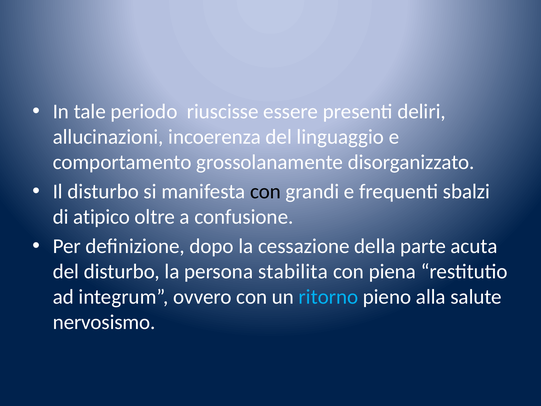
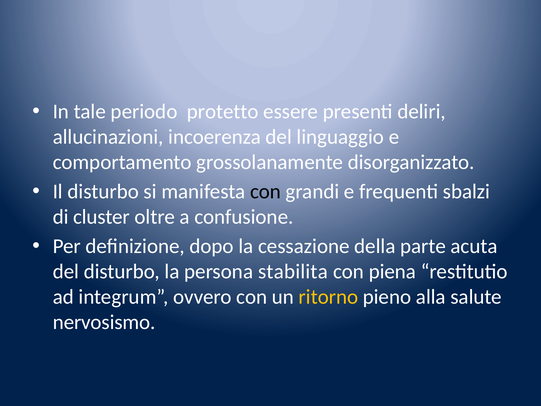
riuscisse: riuscisse -> protetto
atipico: atipico -> cluster
ritorno colour: light blue -> yellow
